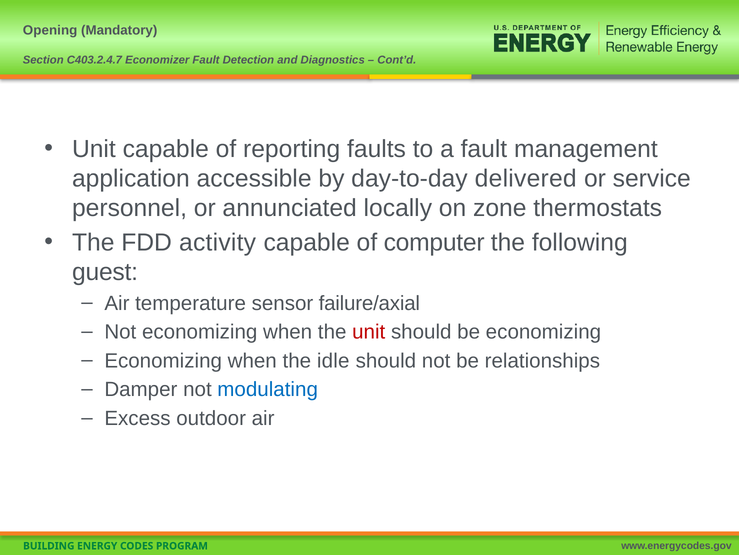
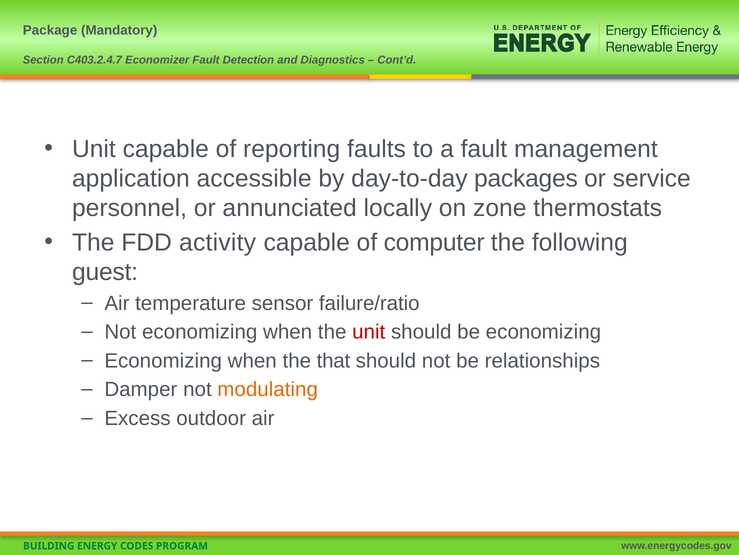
Opening: Opening -> Package
delivered: delivered -> packages
failure/axial: failure/axial -> failure/ratio
idle: idle -> that
modulating colour: blue -> orange
